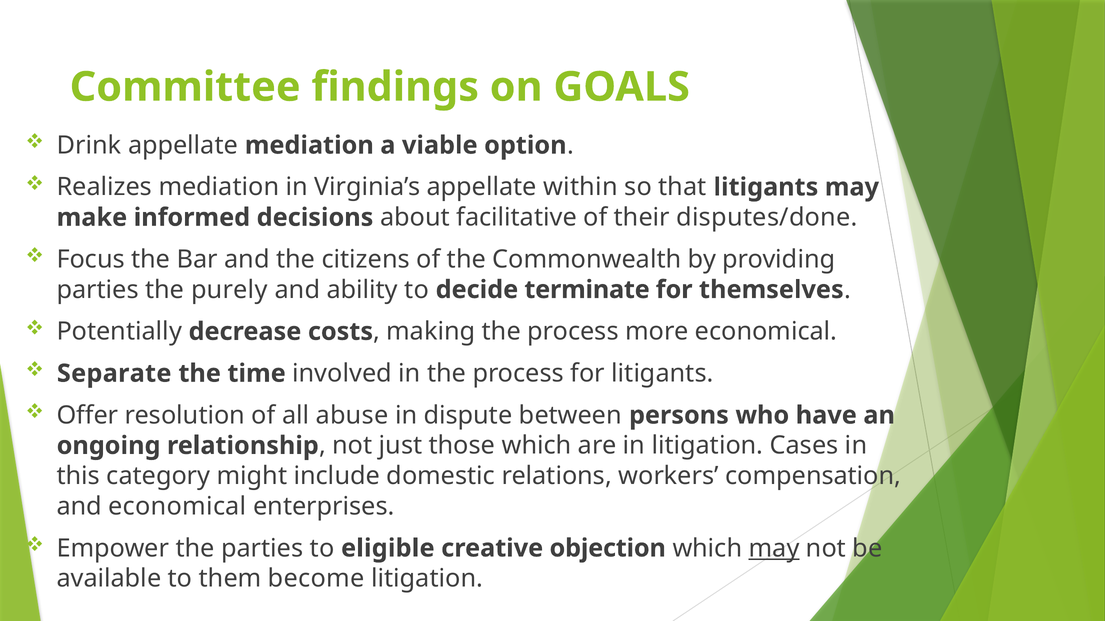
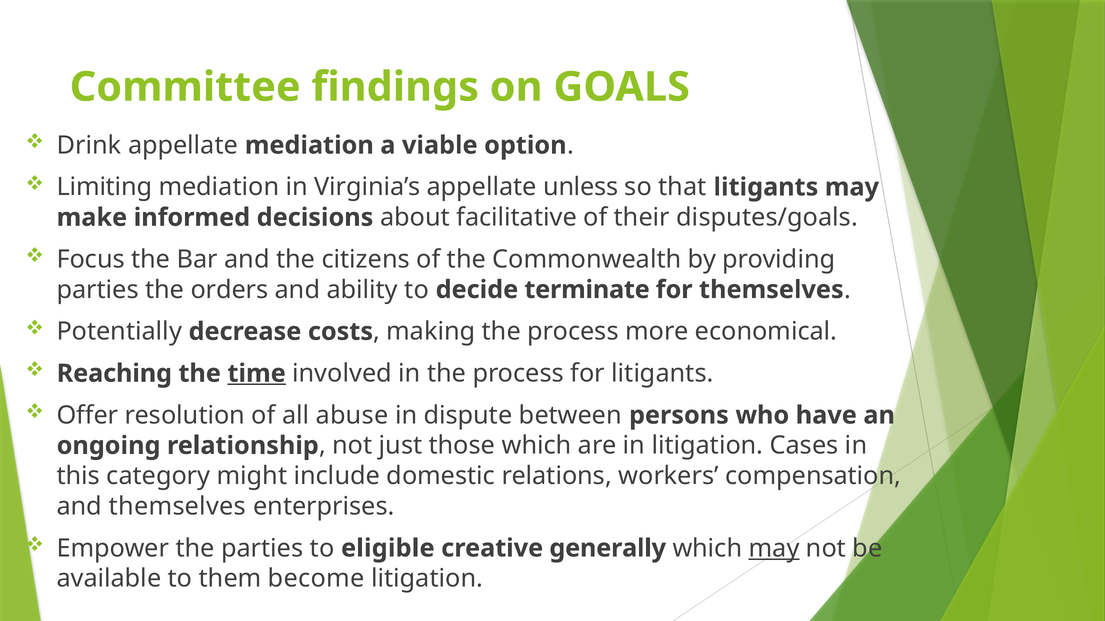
Realizes: Realizes -> Limiting
within: within -> unless
disputes/done: disputes/done -> disputes/goals
purely: purely -> orders
Separate: Separate -> Reaching
time underline: none -> present
and economical: economical -> themselves
objection: objection -> generally
